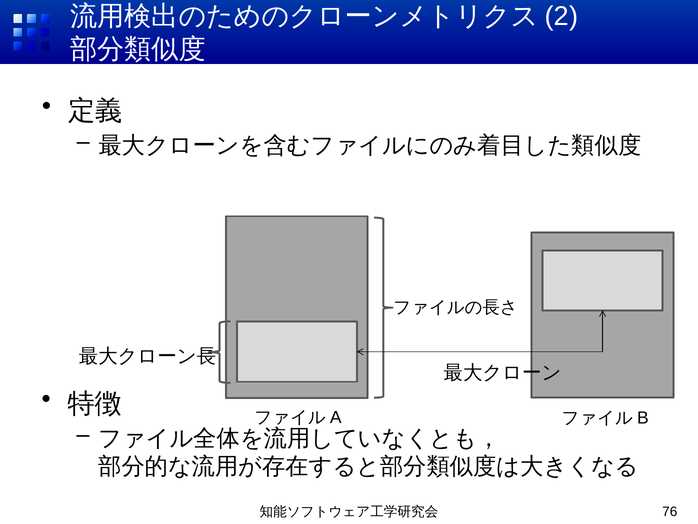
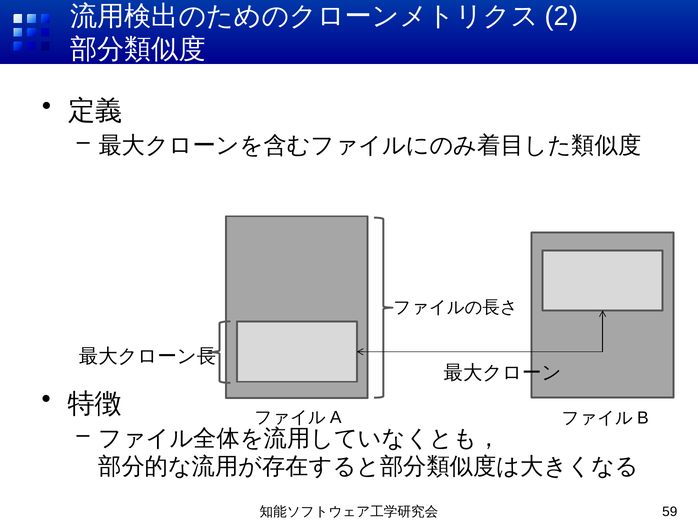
76: 76 -> 59
